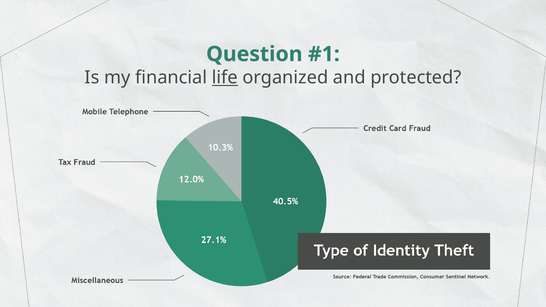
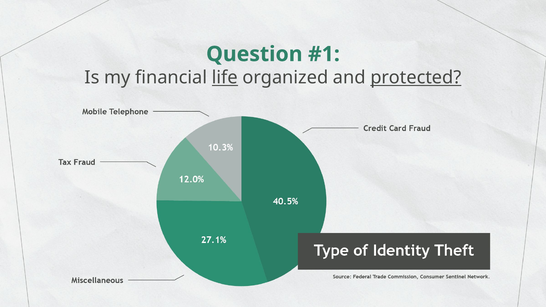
protected underline: none -> present
